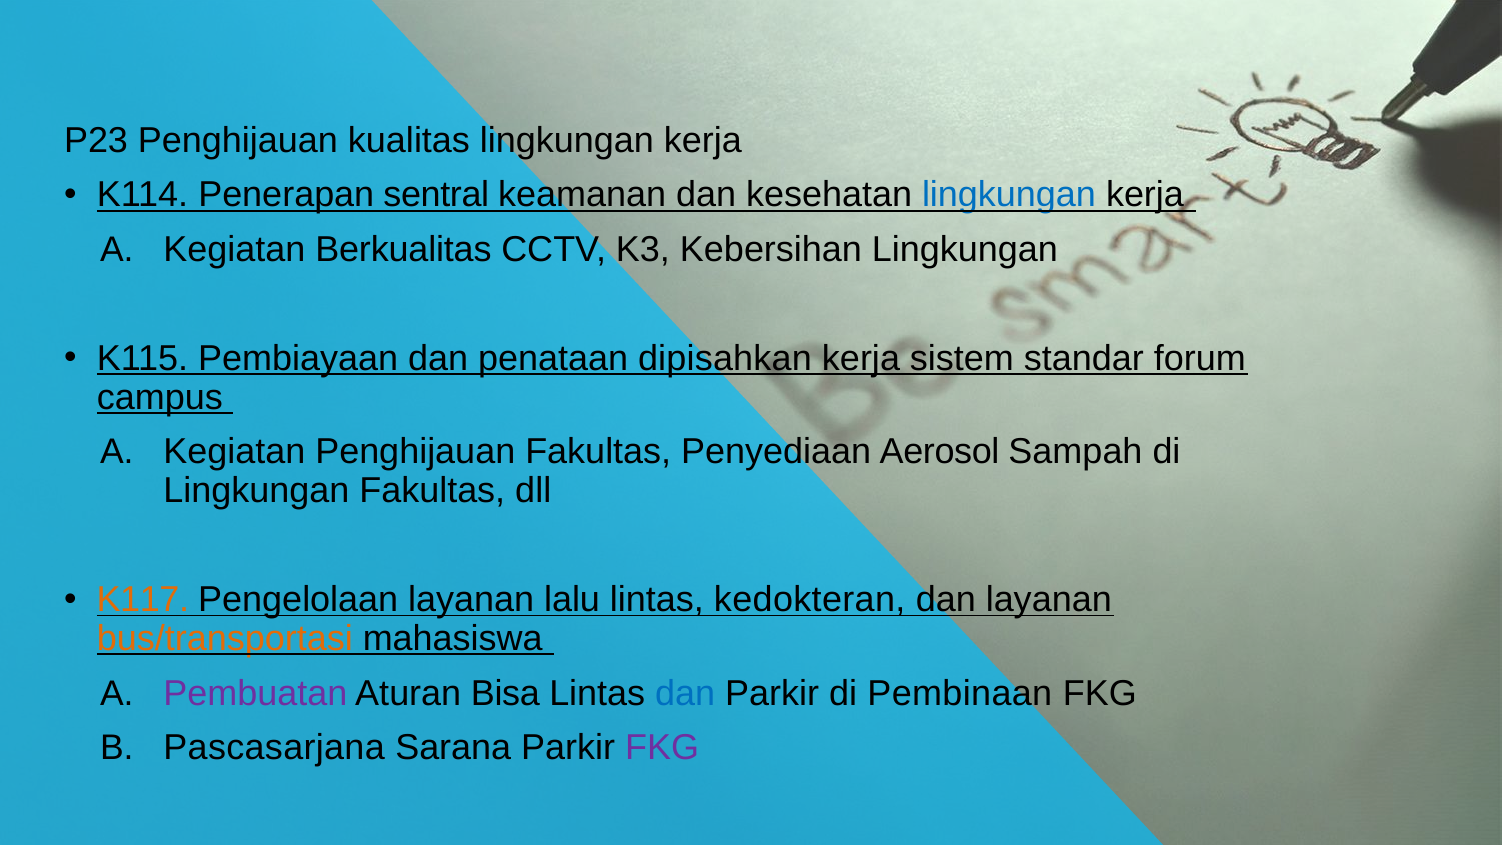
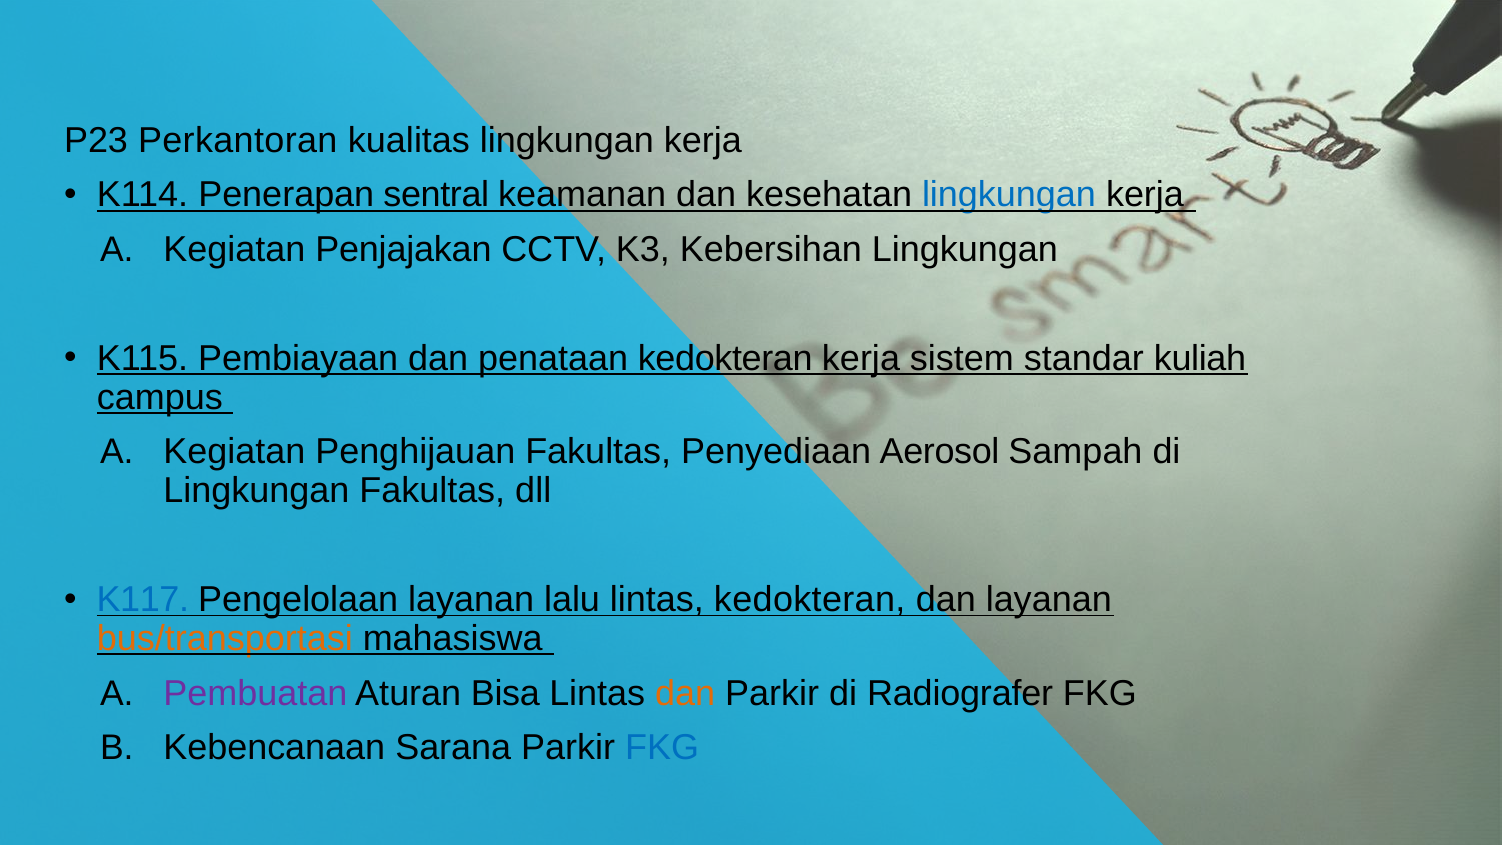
P23 Penghijauan: Penghijauan -> Perkantoran
Berkualitas: Berkualitas -> Penjajakan
penataan dipisahkan: dipisahkan -> kedokteran
forum: forum -> kuliah
K117 colour: orange -> blue
dan at (685, 693) colour: blue -> orange
Pembinaan: Pembinaan -> Radiografer
Pascasarjana: Pascasarjana -> Kebencanaan
FKG at (662, 748) colour: purple -> blue
